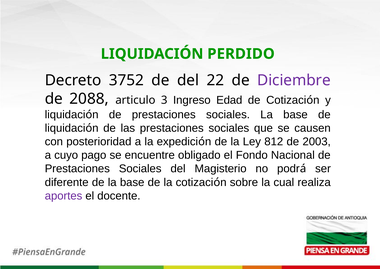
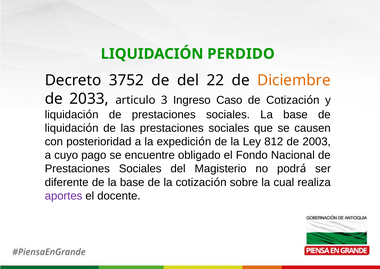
Diciembre colour: purple -> orange
2088: 2088 -> 2033
Edad: Edad -> Caso
